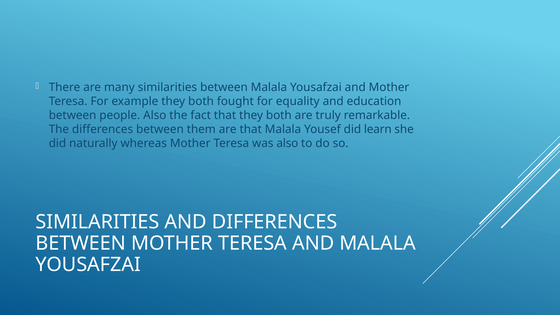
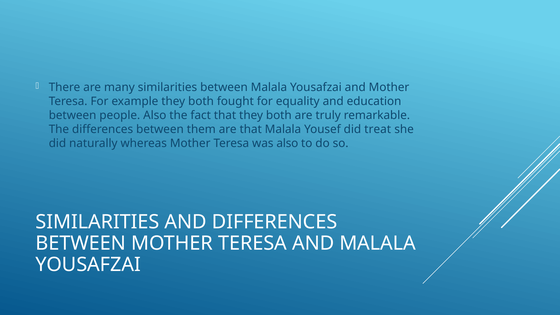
learn: learn -> treat
